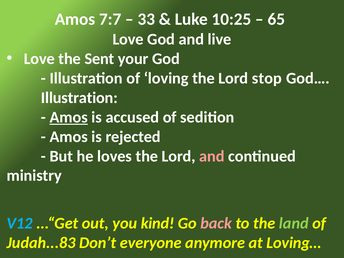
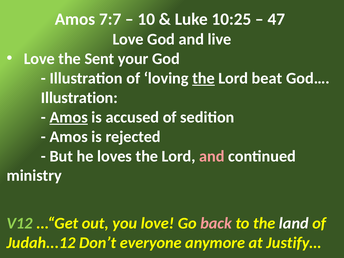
33: 33 -> 10
65: 65 -> 47
the at (204, 78) underline: none -> present
stop: stop -> beat
V12 colour: light blue -> light green
you kind: kind -> love
land colour: light green -> white
Judah...83: Judah...83 -> Judah...12
Loving…: Loving… -> Justify…
